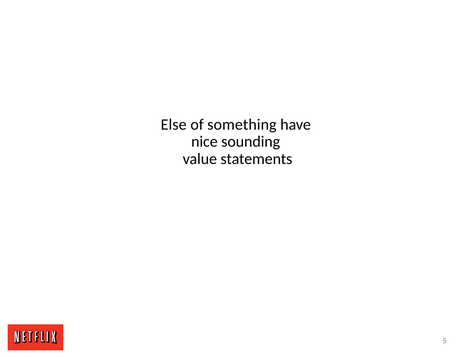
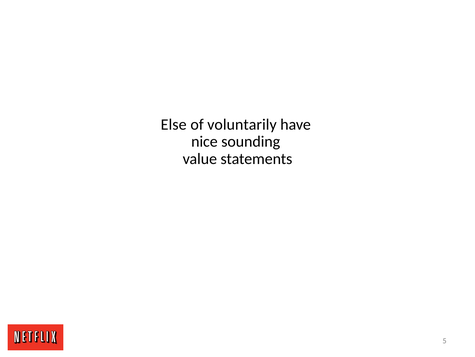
something: something -> voluntarily
